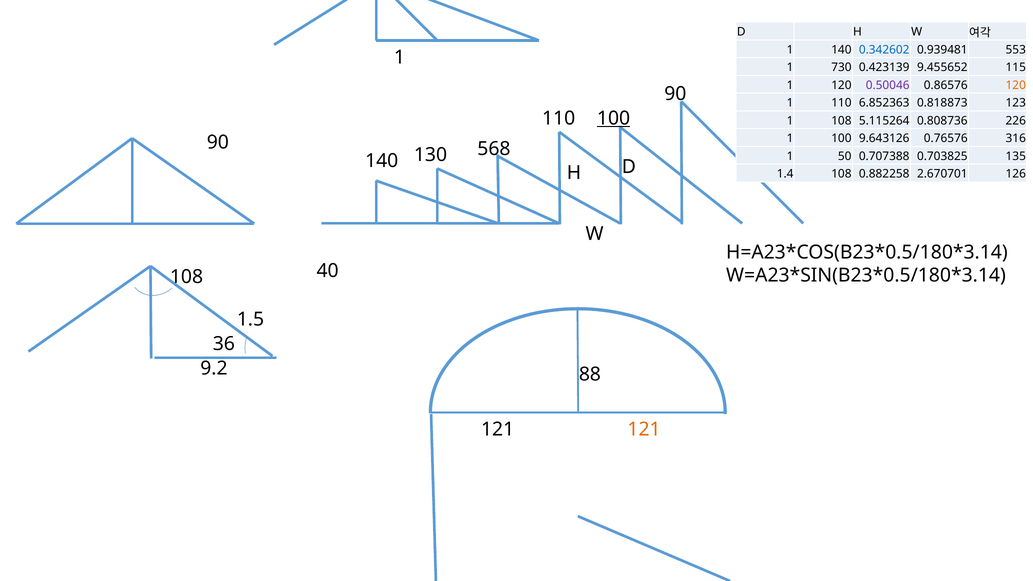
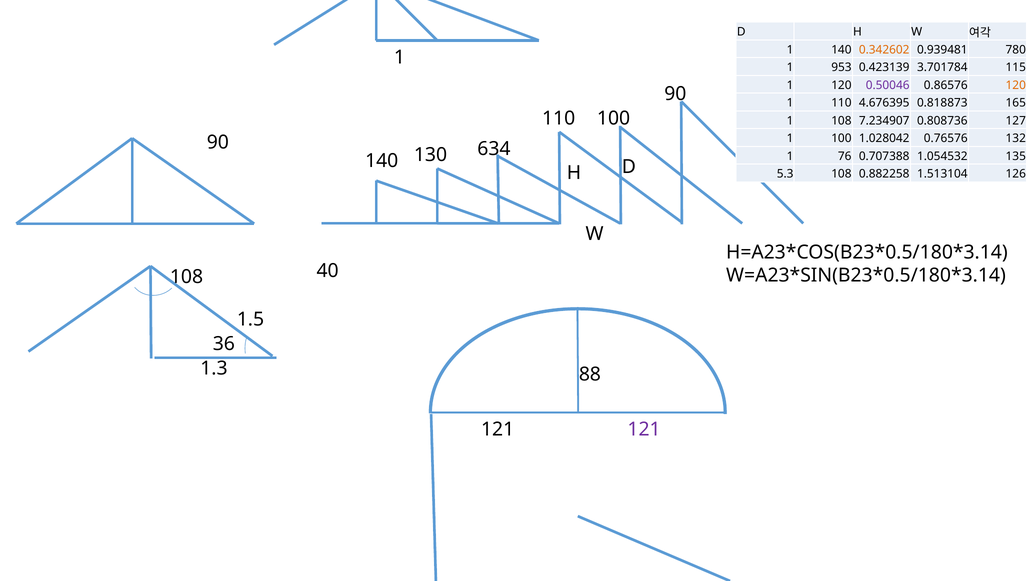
0.342602 colour: blue -> orange
553: 553 -> 780
730: 730 -> 953
9.455652: 9.455652 -> 3.701784
6.852363: 6.852363 -> 4.676395
123: 123 -> 165
100 at (614, 118) underline: present -> none
5.115264: 5.115264 -> 7.234907
226: 226 -> 127
9.643126: 9.643126 -> 1.028042
316: 316 -> 132
568: 568 -> 634
50: 50 -> 76
0.703825: 0.703825 -> 1.054532
1.4: 1.4 -> 5.3
2.670701: 2.670701 -> 1.513104
9.2: 9.2 -> 1.3
121 at (644, 429) colour: orange -> purple
